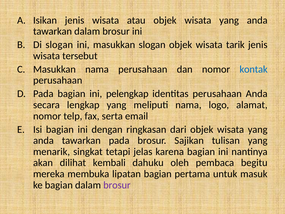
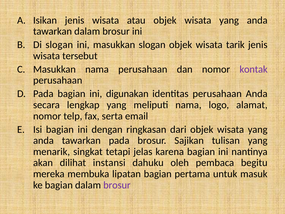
kontak colour: blue -> purple
pelengkap: pelengkap -> digunakan
kembali: kembali -> instansi
